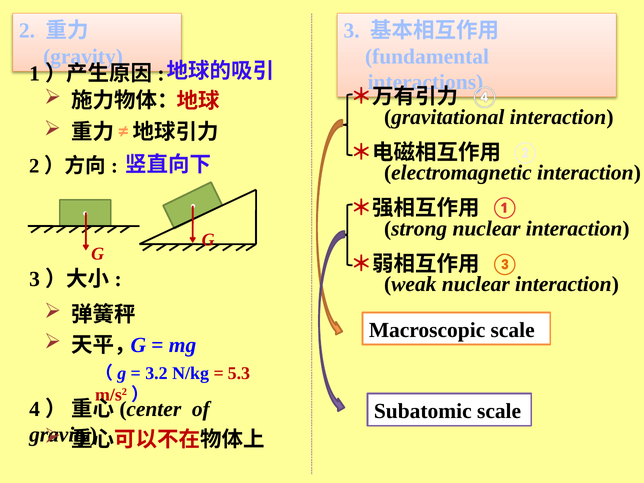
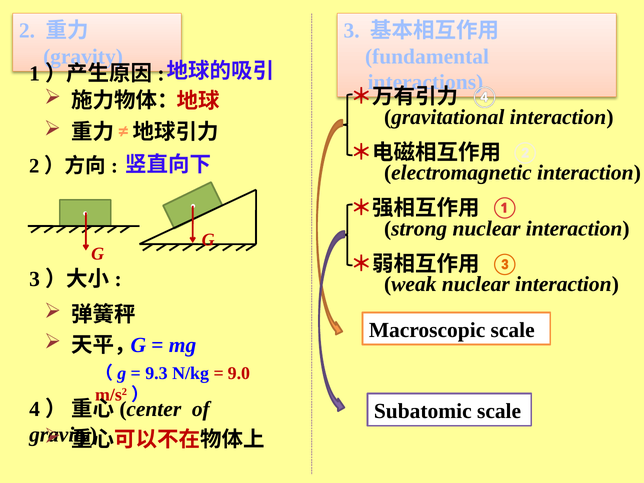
3.2: 3.2 -> 9.3
5.3: 5.3 -> 9.0
